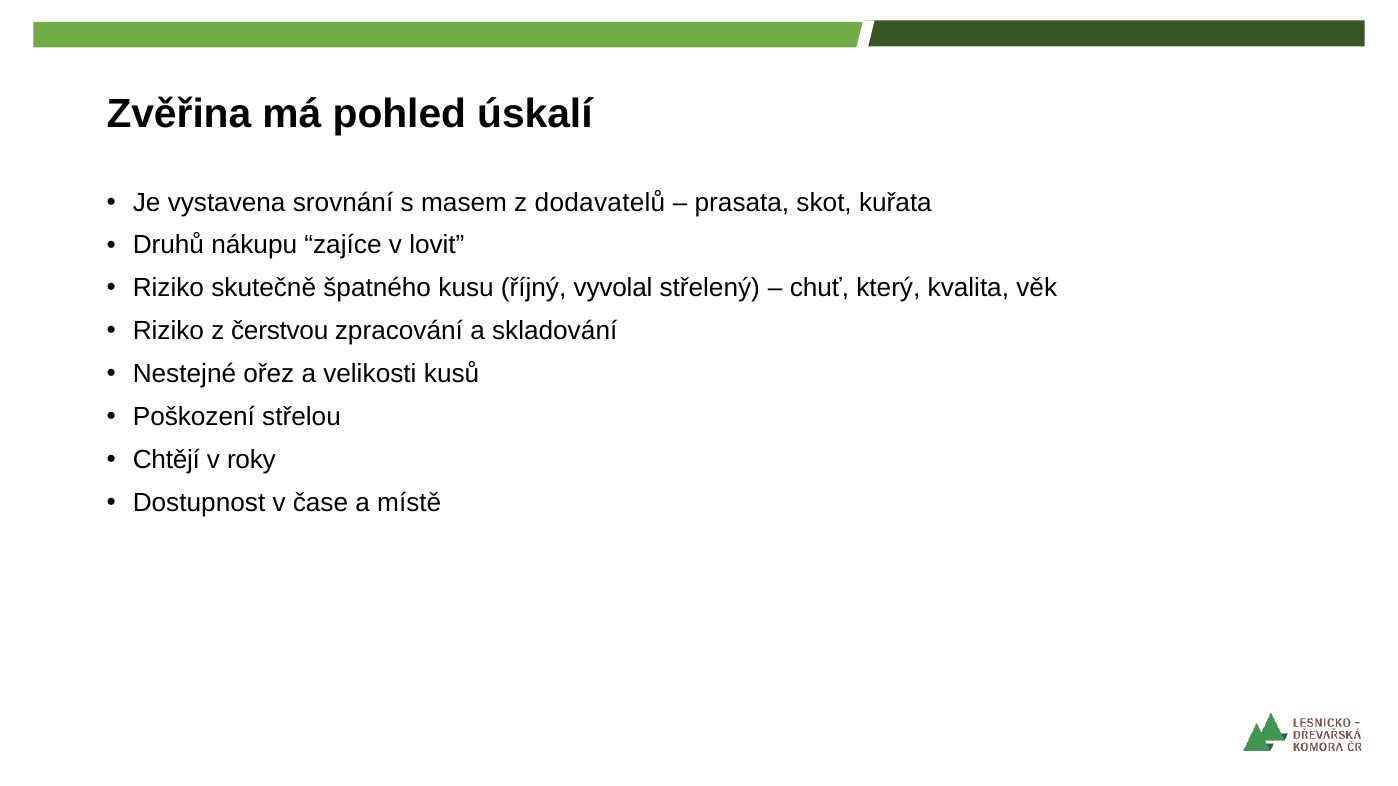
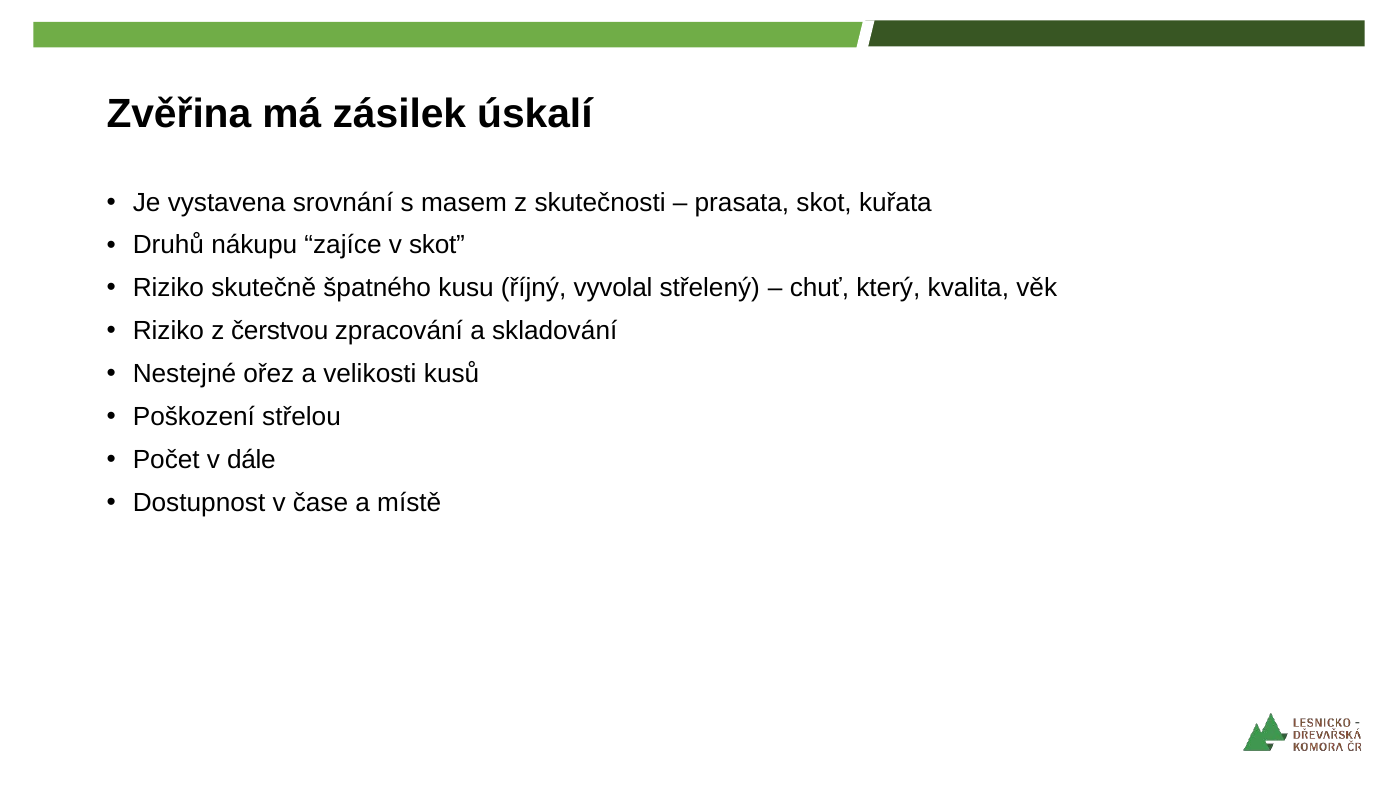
pohled: pohled -> zásilek
dodavatelů: dodavatelů -> skutečnosti
v lovit: lovit -> skot
Chtějí: Chtějí -> Počet
roky: roky -> dále
